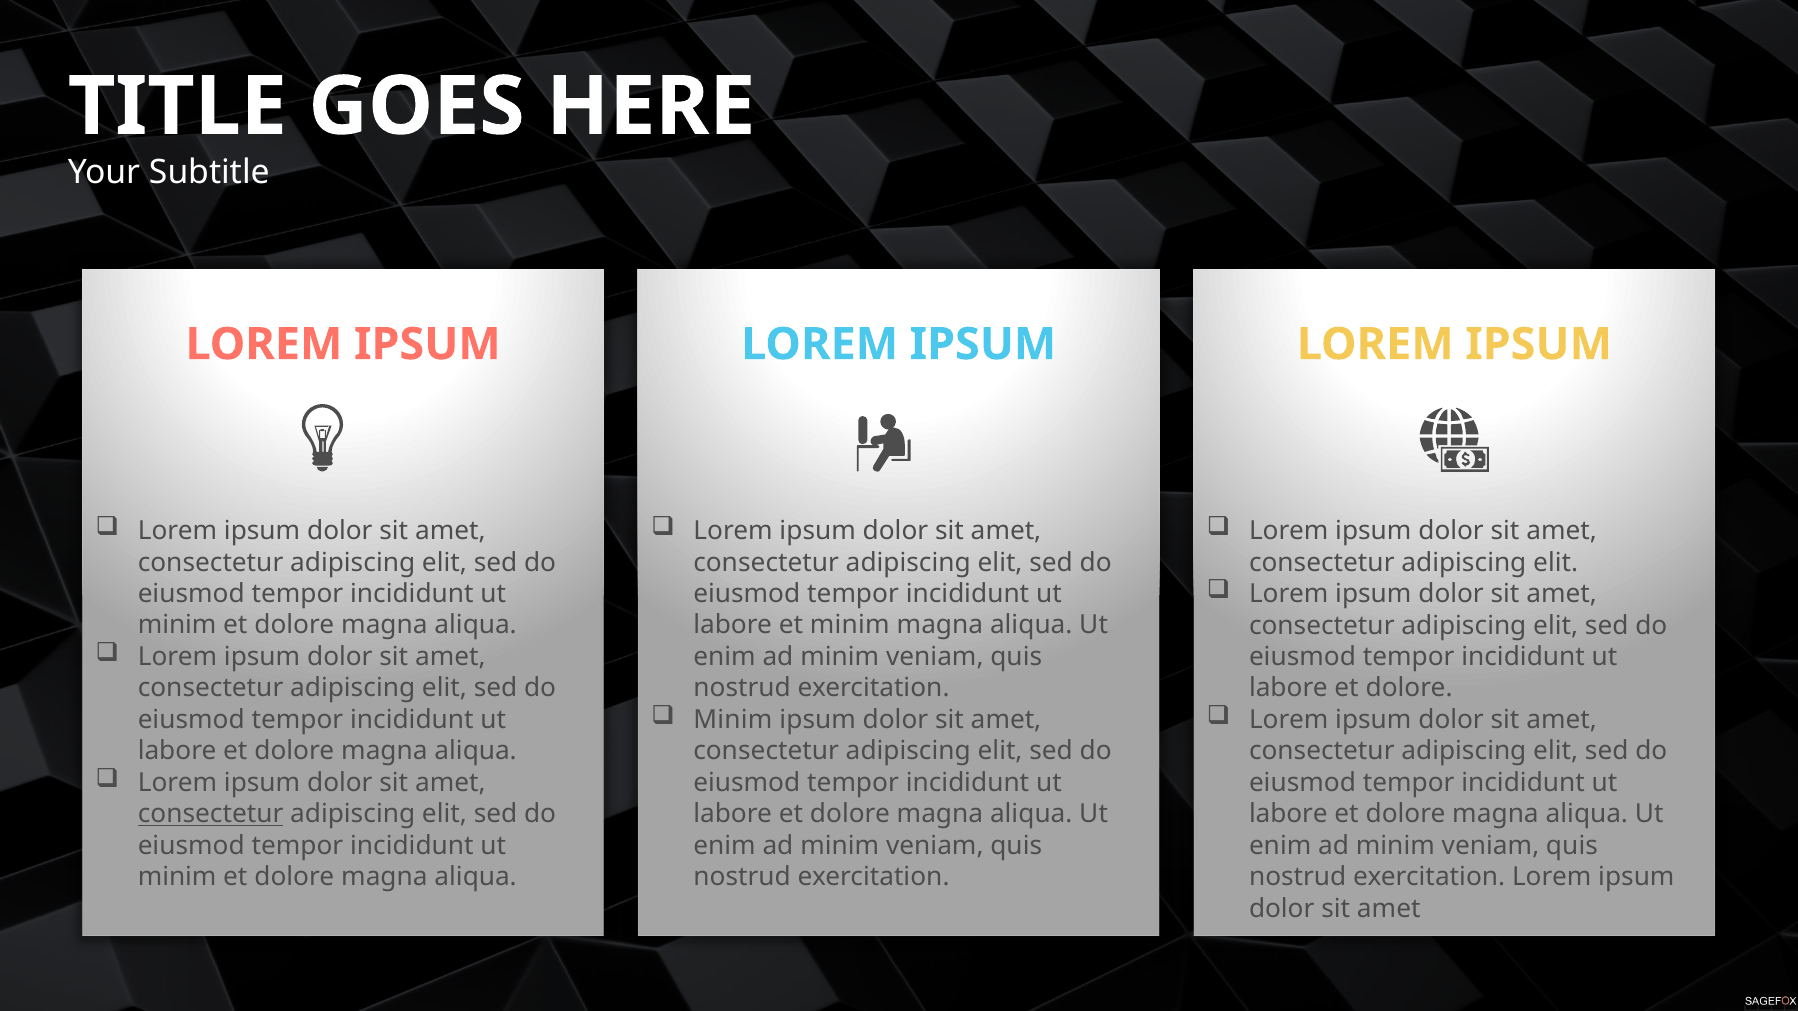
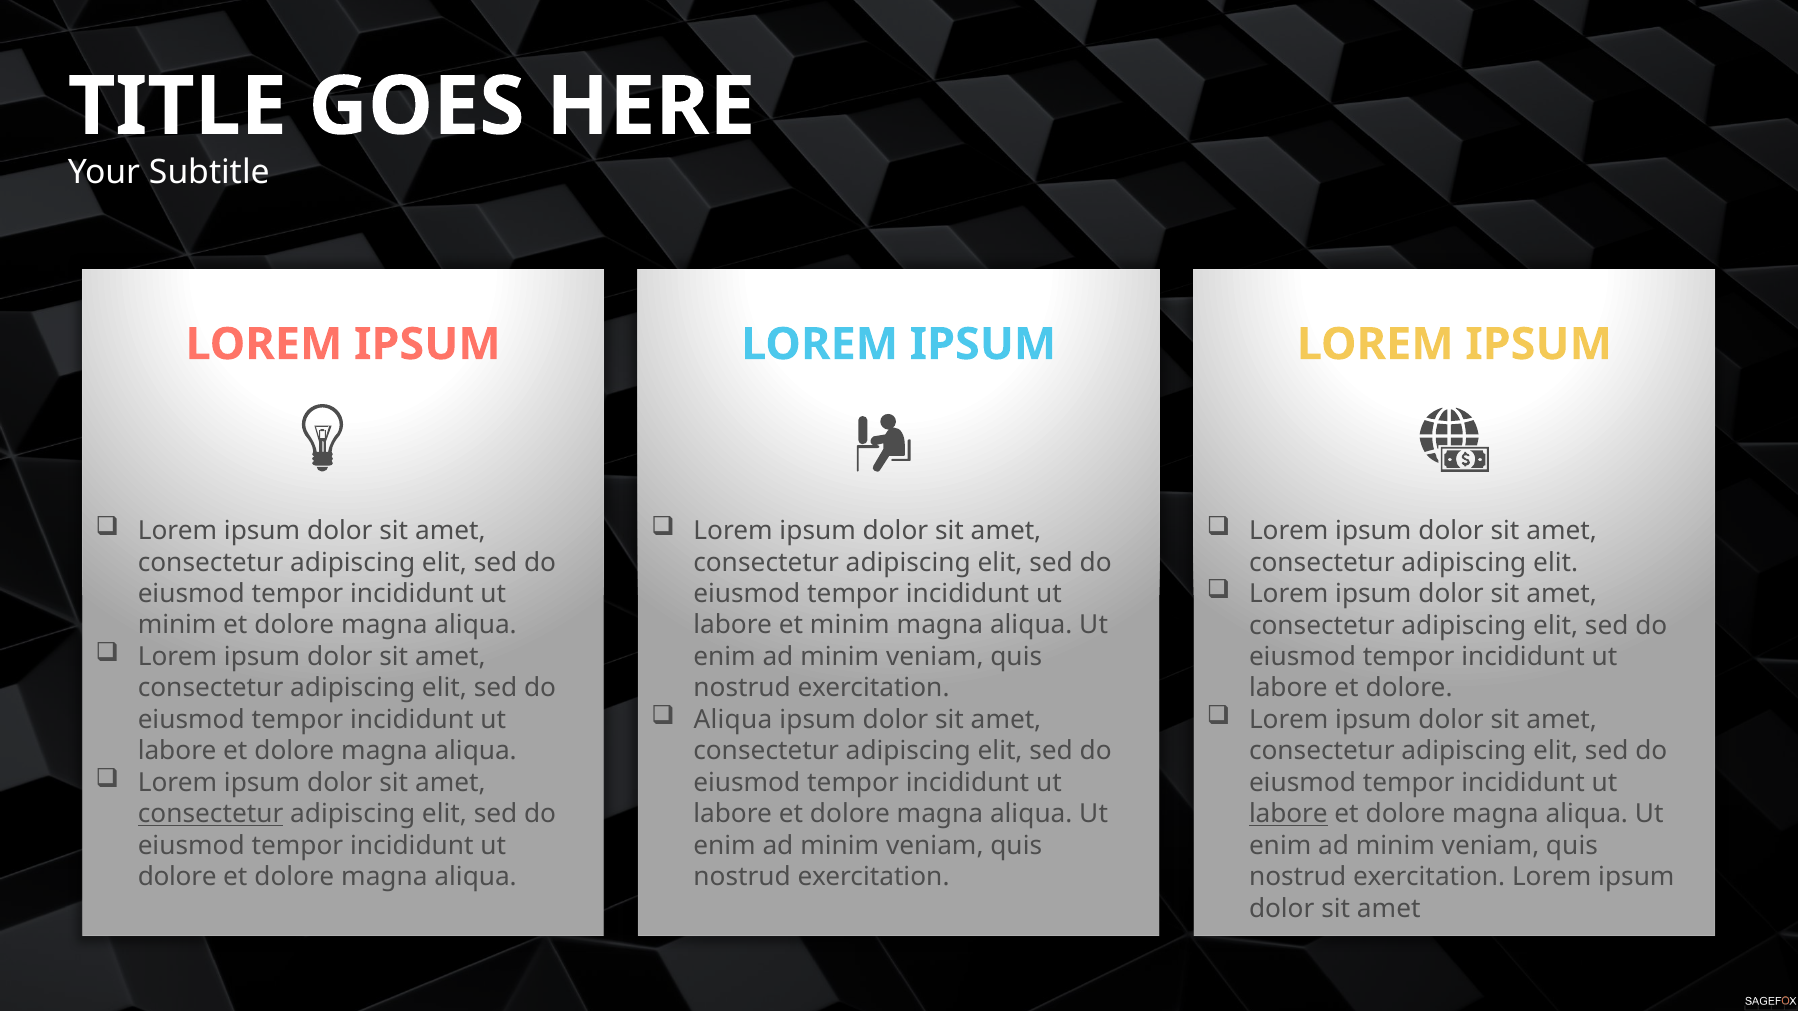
Minim at (733, 720): Minim -> Aliqua
labore at (1288, 815) underline: none -> present
minim at (177, 877): minim -> dolore
